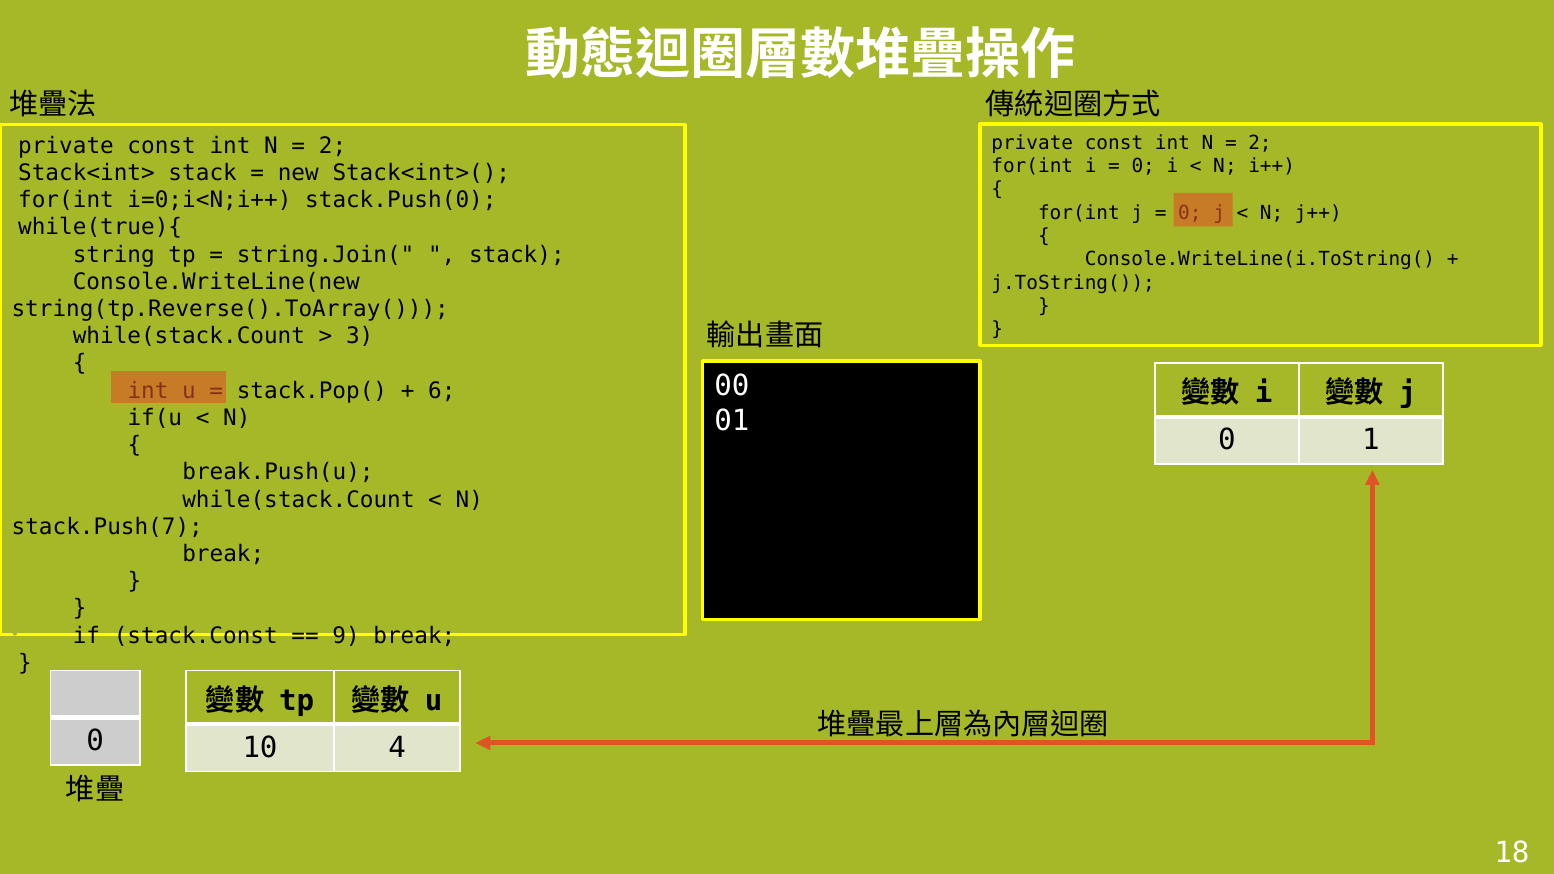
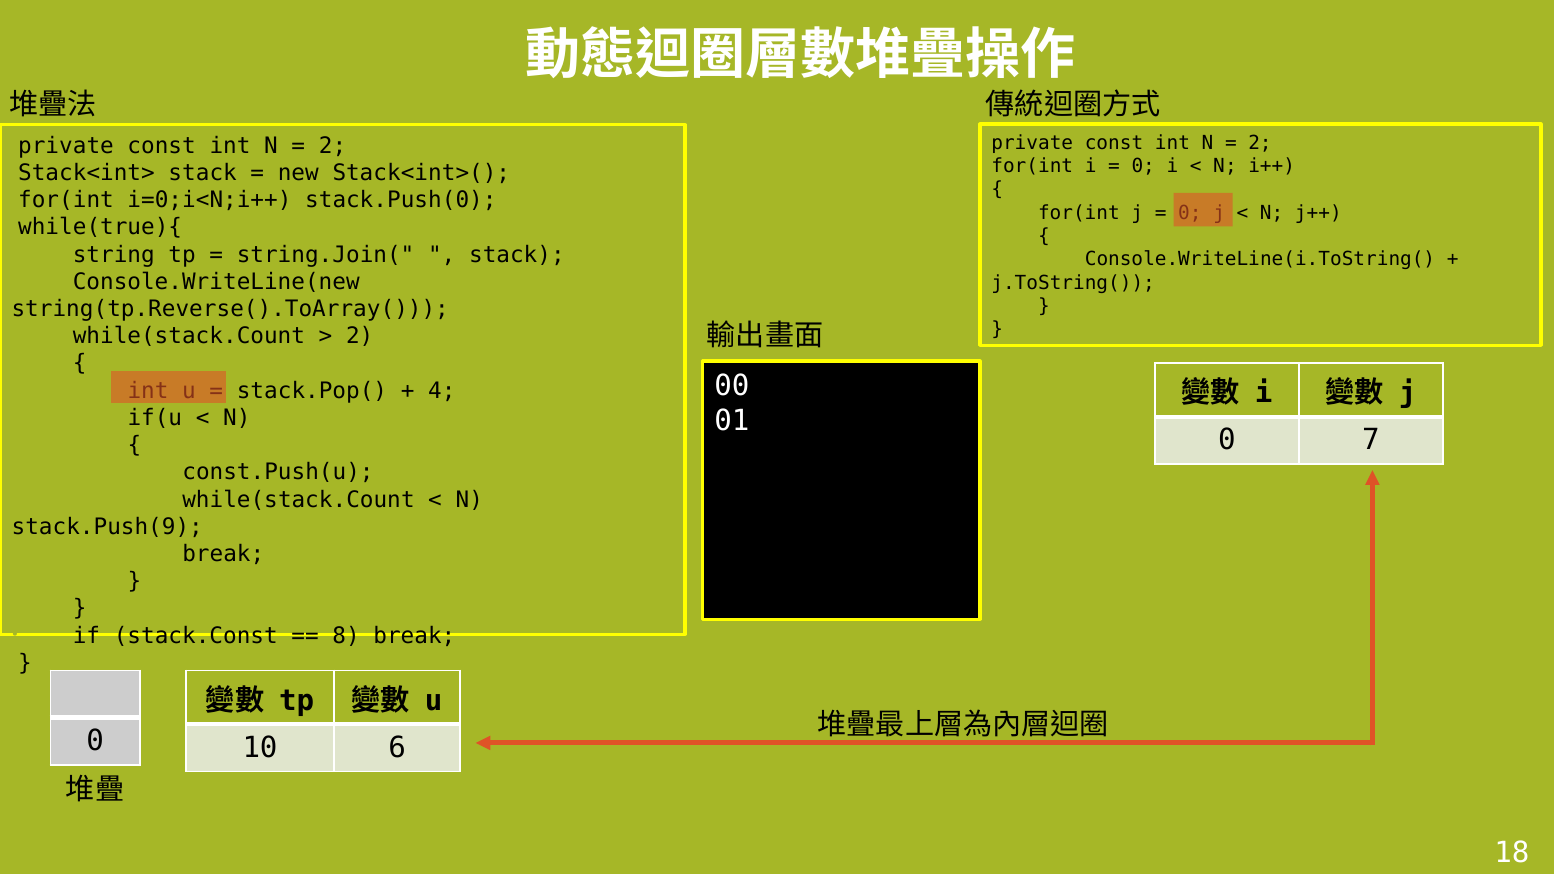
3 at (360, 336): 3 -> 2
6: 6 -> 4
1: 1 -> 7
break.Push(u: break.Push(u -> const.Push(u
stack.Push(7: stack.Push(7 -> stack.Push(9
9: 9 -> 8
4: 4 -> 6
